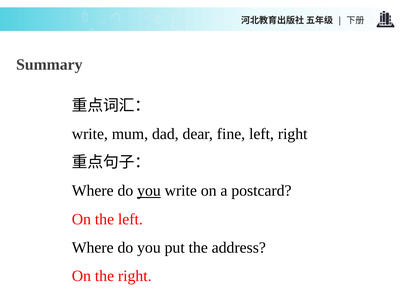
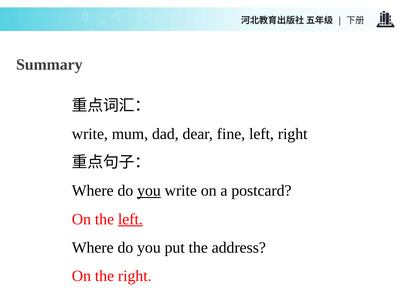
left at (130, 219) underline: none -> present
